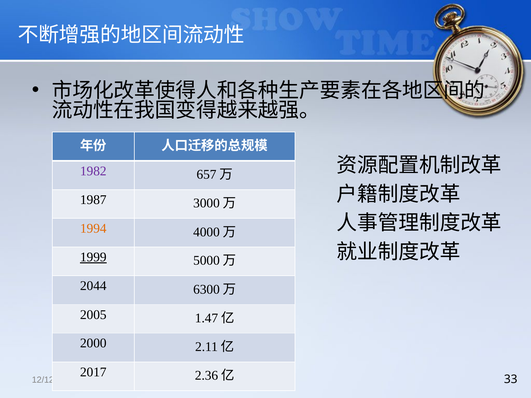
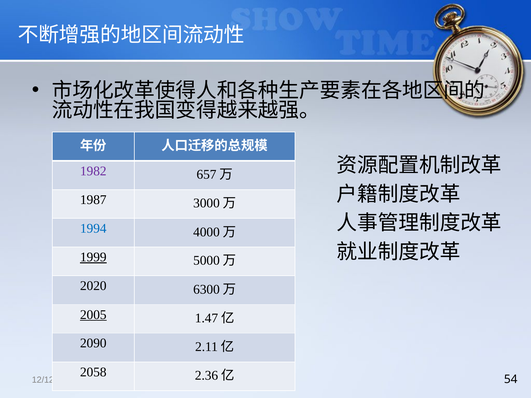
1994 colour: orange -> blue
2044: 2044 -> 2020
2005 underline: none -> present
2000: 2000 -> 2090
2017: 2017 -> 2058
33: 33 -> 54
